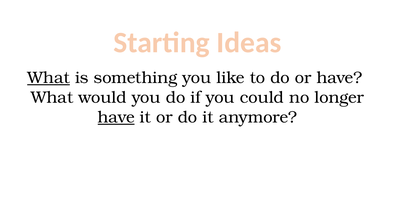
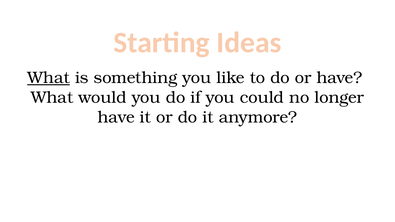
have at (116, 117) underline: present -> none
